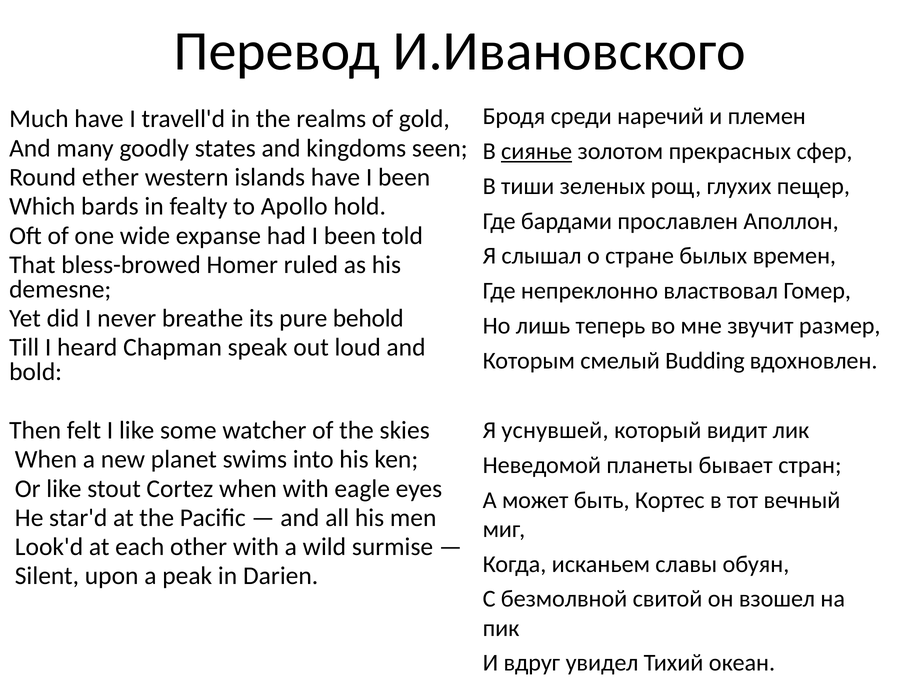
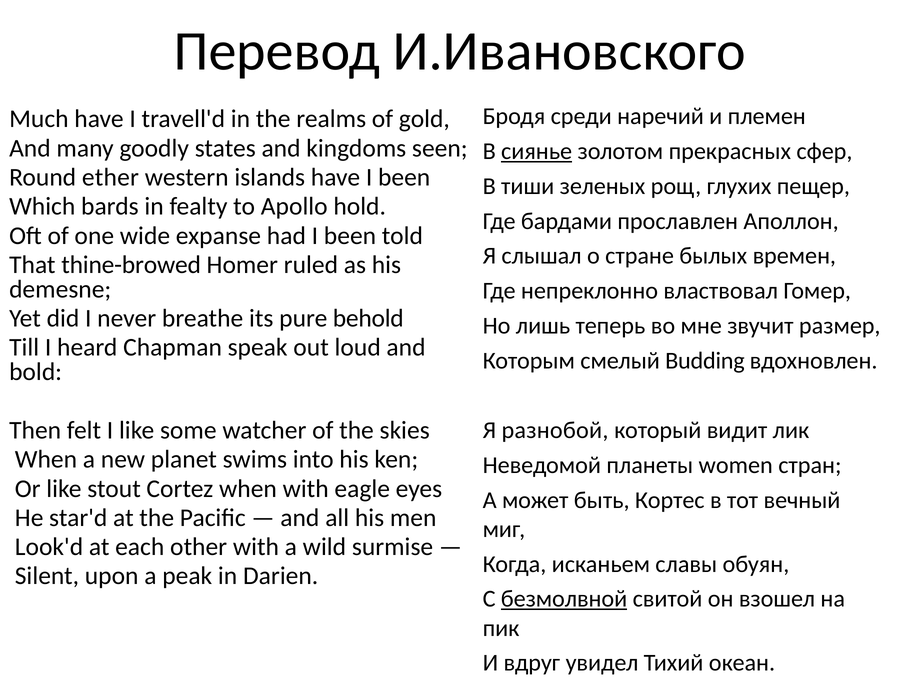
bless-browed: bless-browed -> thine-browed
уснувшей: уснувшей -> разнобой
бывает: бывает -> women
безмолвной underline: none -> present
